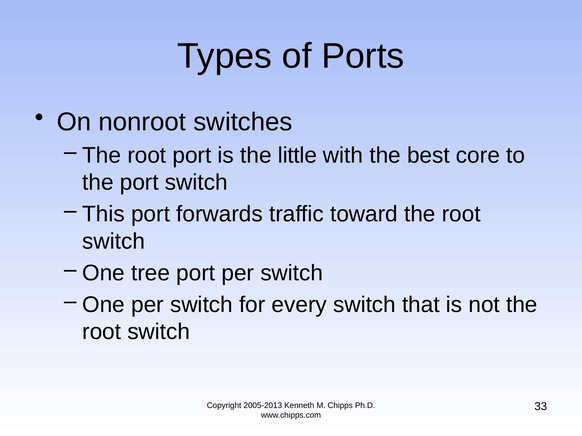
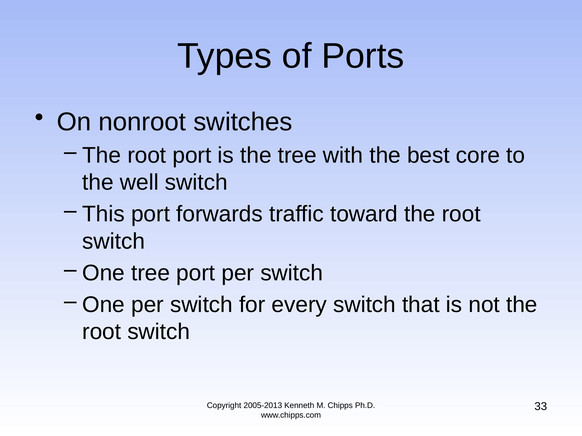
the little: little -> tree
the port: port -> well
